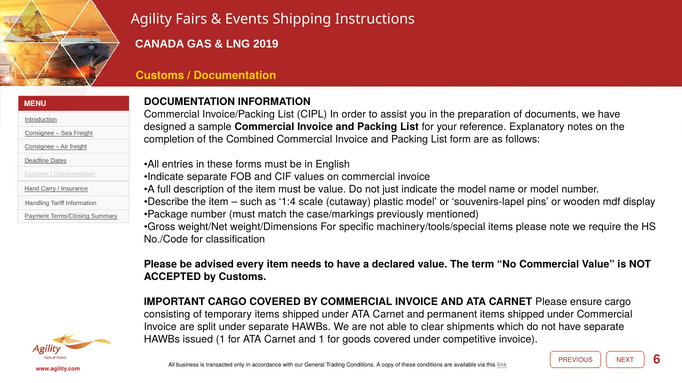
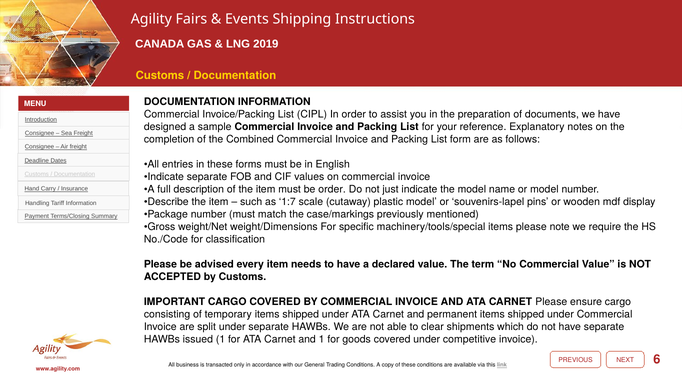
be value: value -> order
1:4: 1:4 -> 1:7
